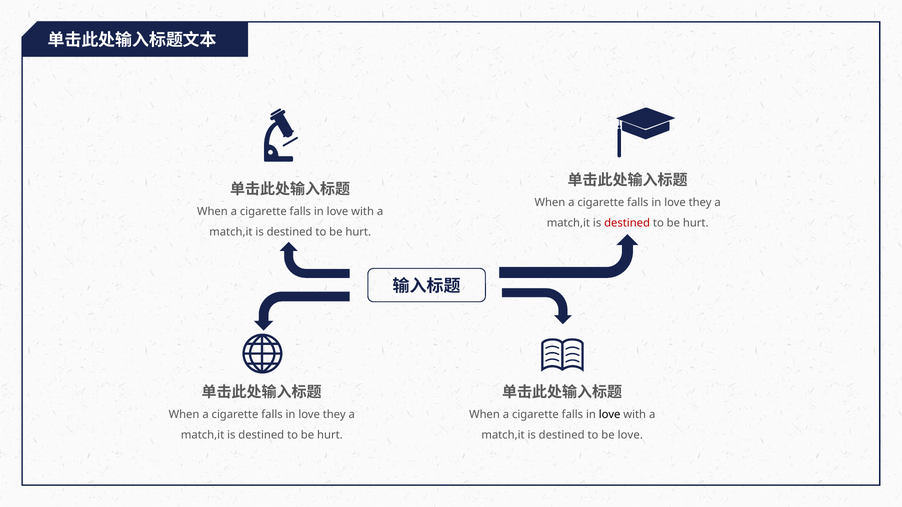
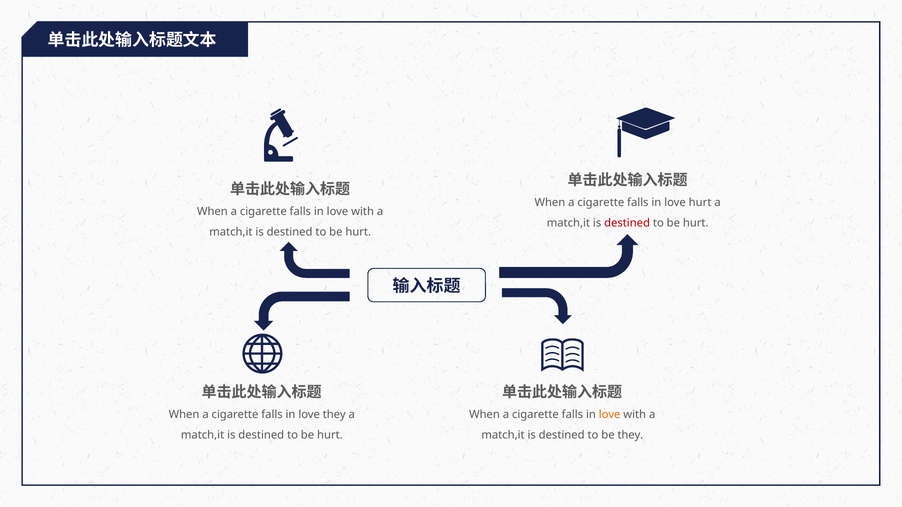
they at (700, 203): they -> hurt
love at (610, 415) colour: black -> orange
be love: love -> they
